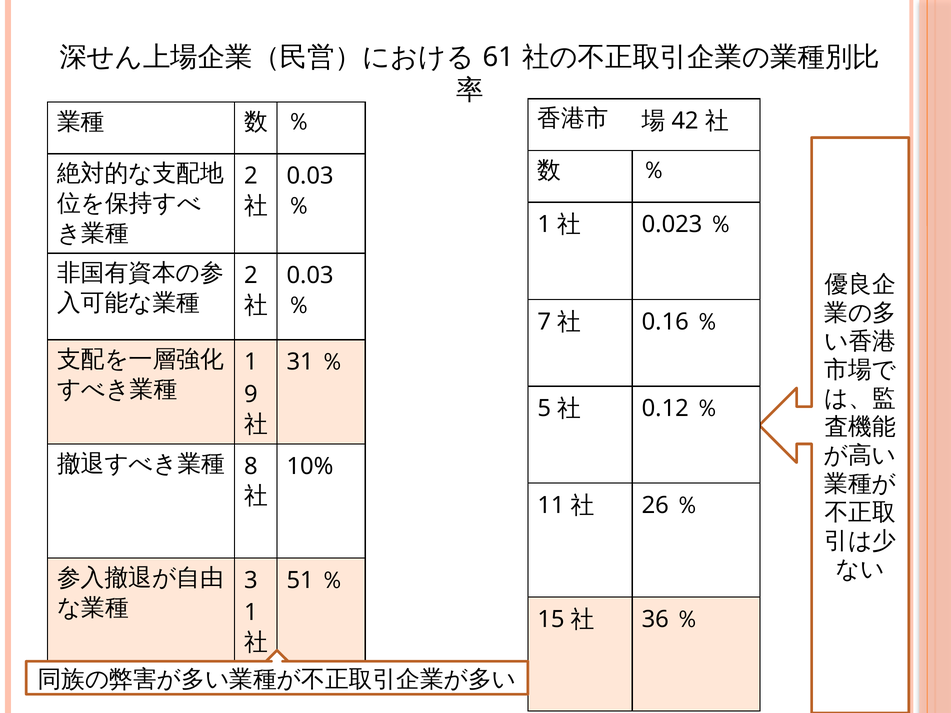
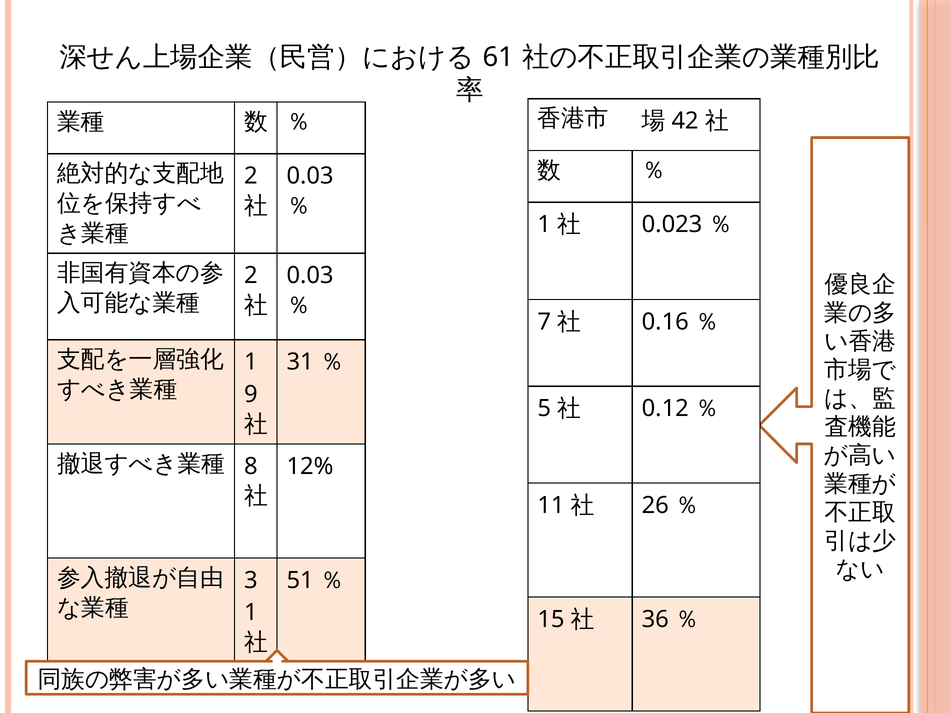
10%: 10% -> 12%
